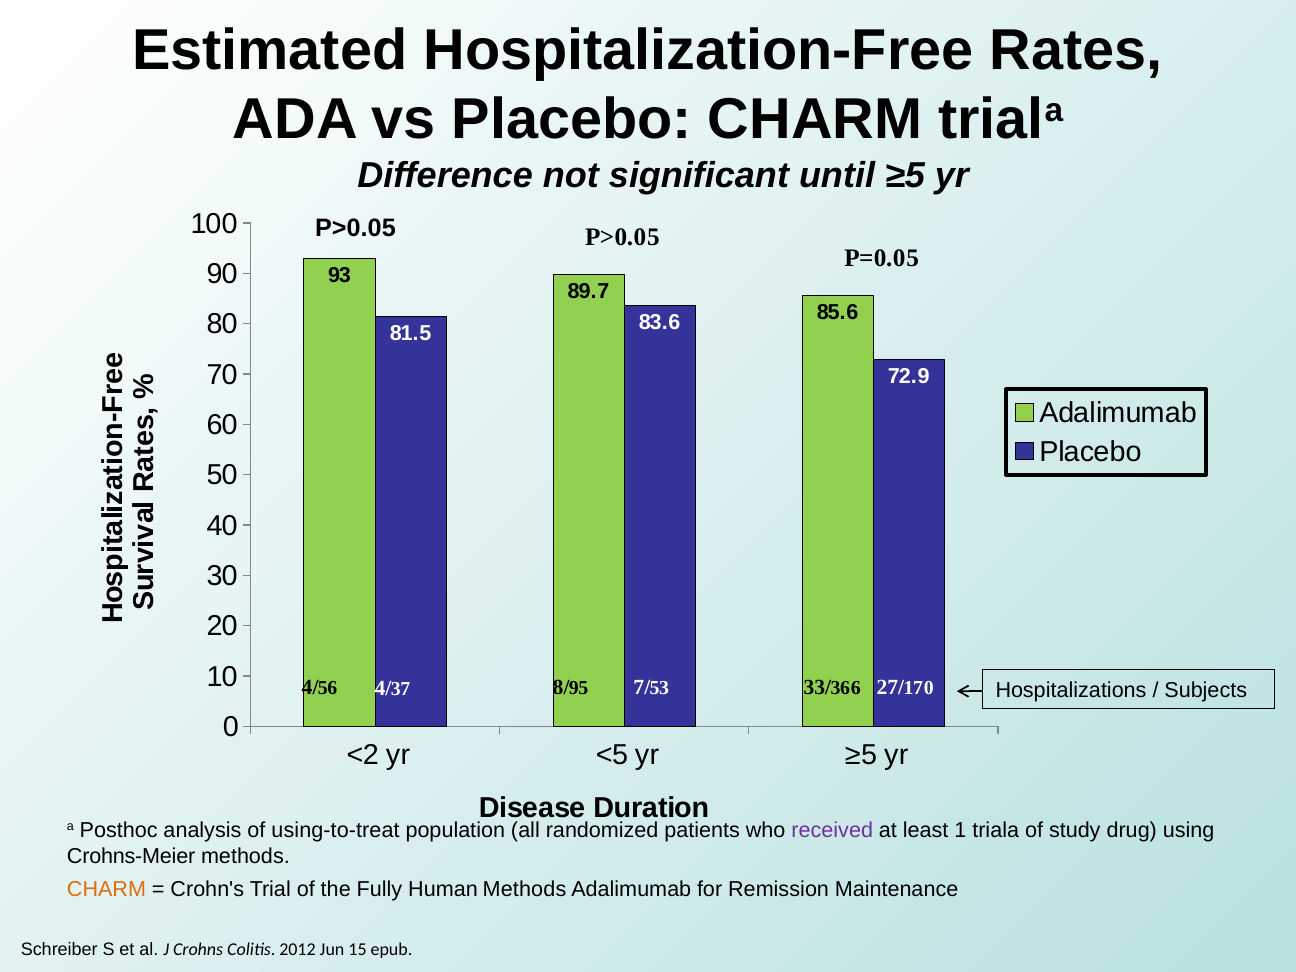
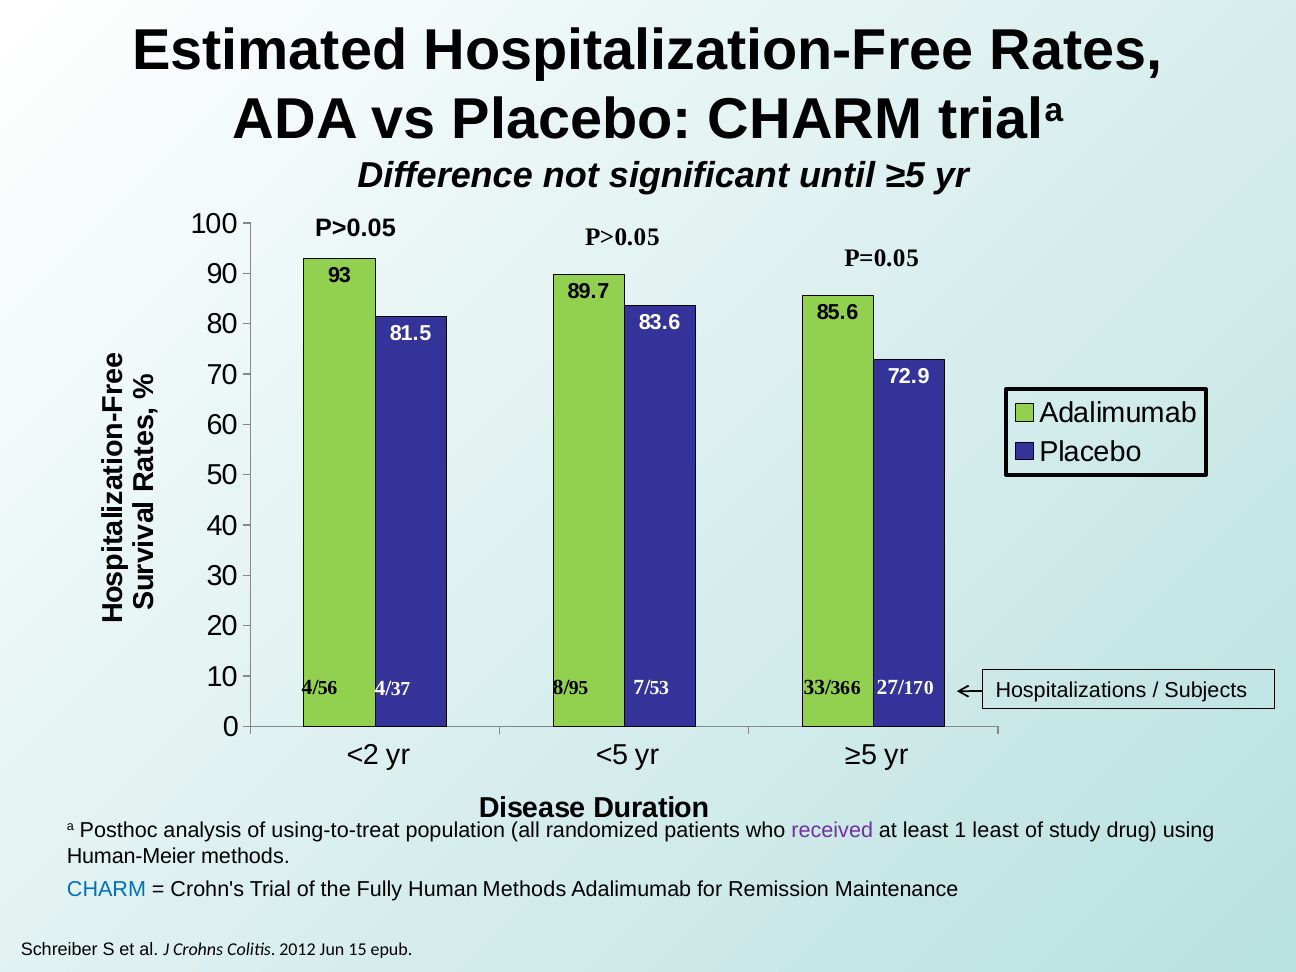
1 triala: triala -> least
Crohns-Meier: Crohns-Meier -> Human-Meier
CHARM at (106, 889) colour: orange -> blue
